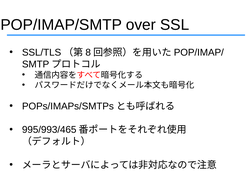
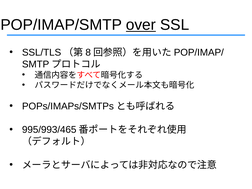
over underline: none -> present
